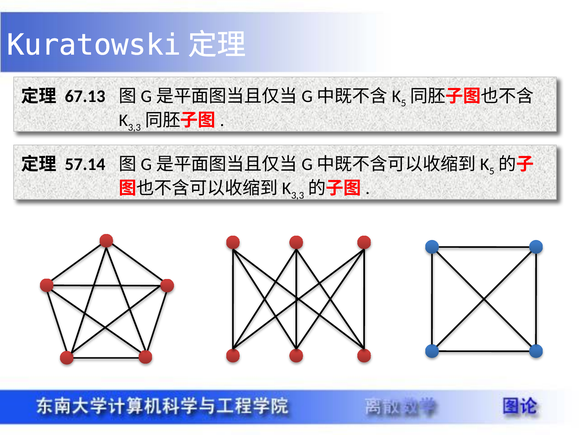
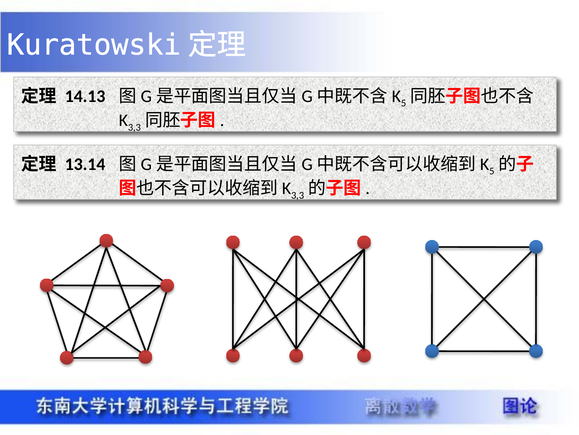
67.13: 67.13 -> 14.13
57.14: 57.14 -> 13.14
